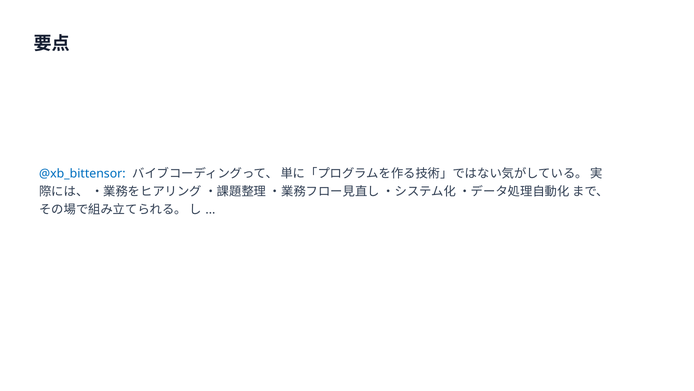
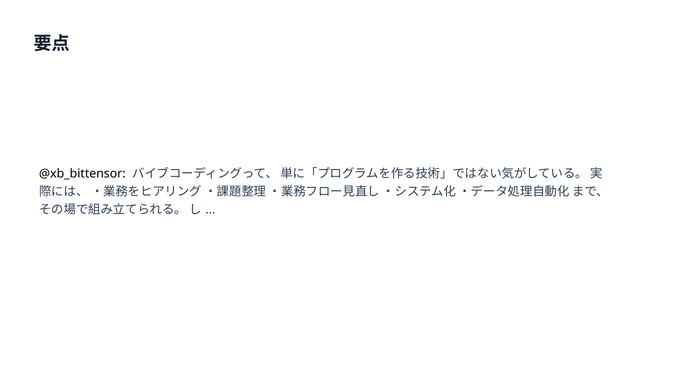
@xb_bittensor colour: blue -> black
